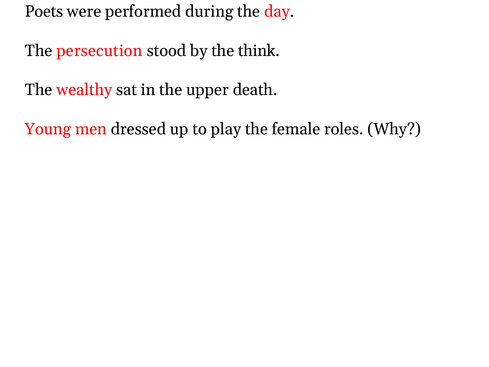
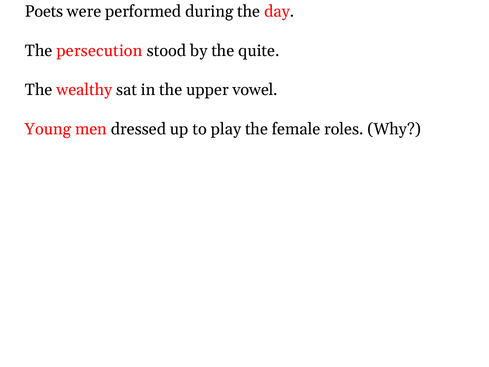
think: think -> quite
death: death -> vowel
